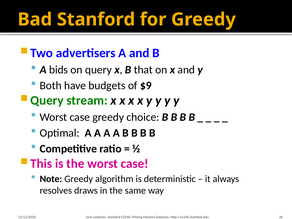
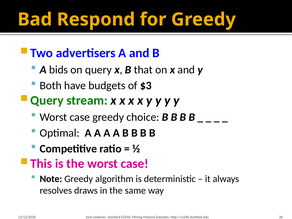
Bad Stanford: Stanford -> Respond
$9: $9 -> $3
